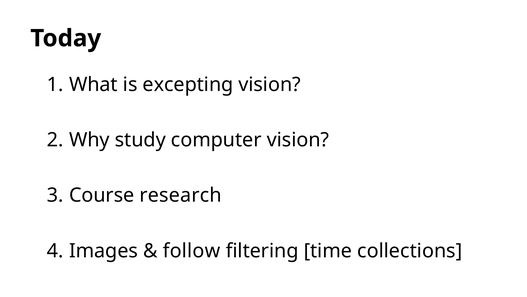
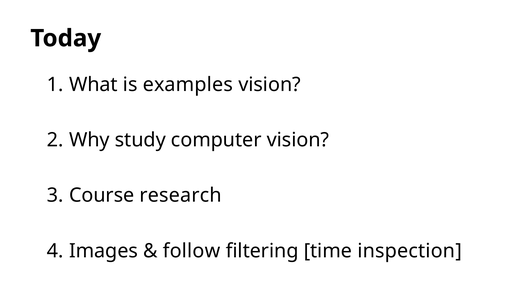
excepting: excepting -> examples
collections: collections -> inspection
